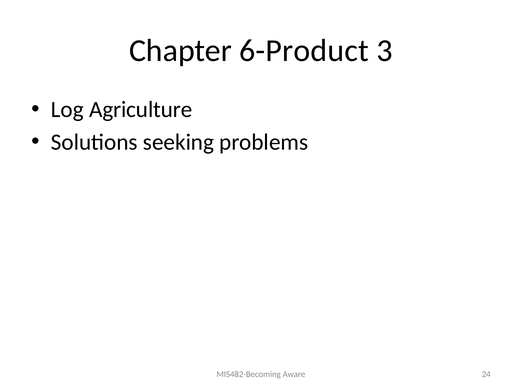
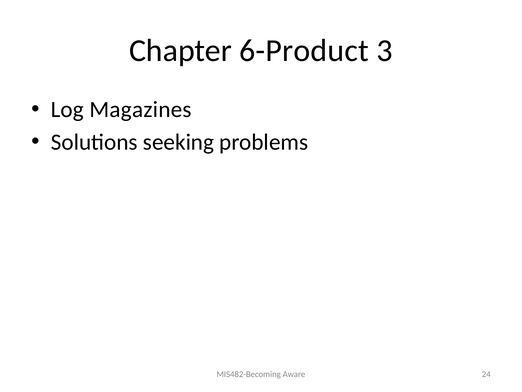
Agriculture: Agriculture -> Magazines
